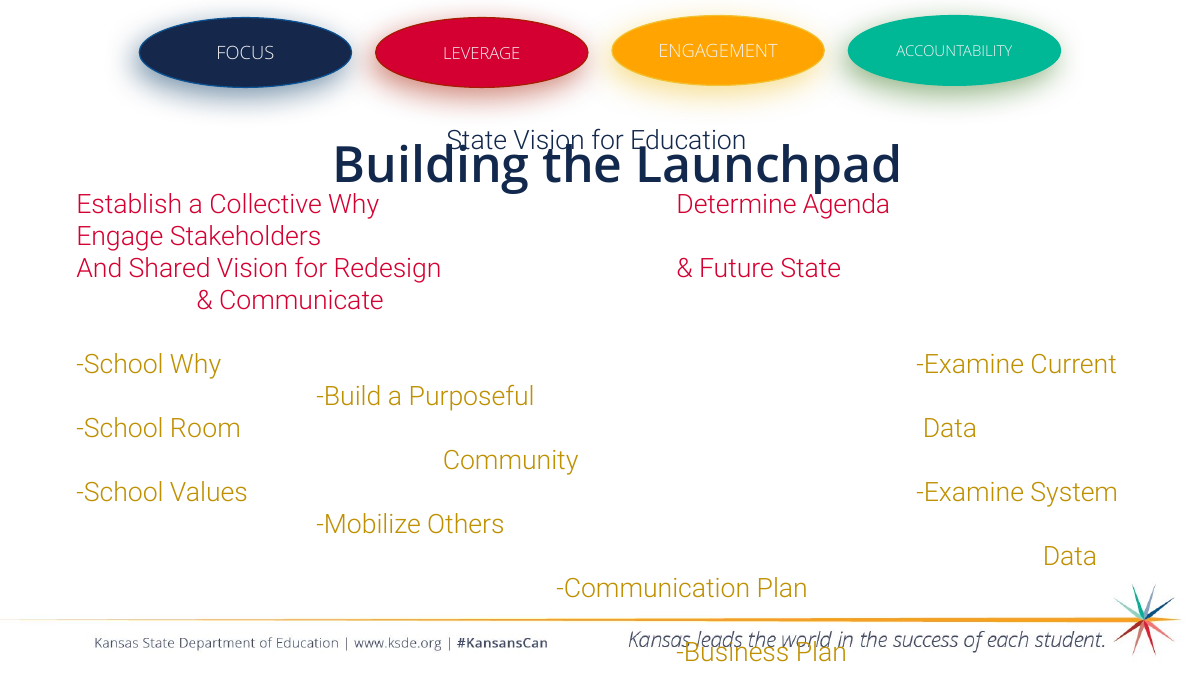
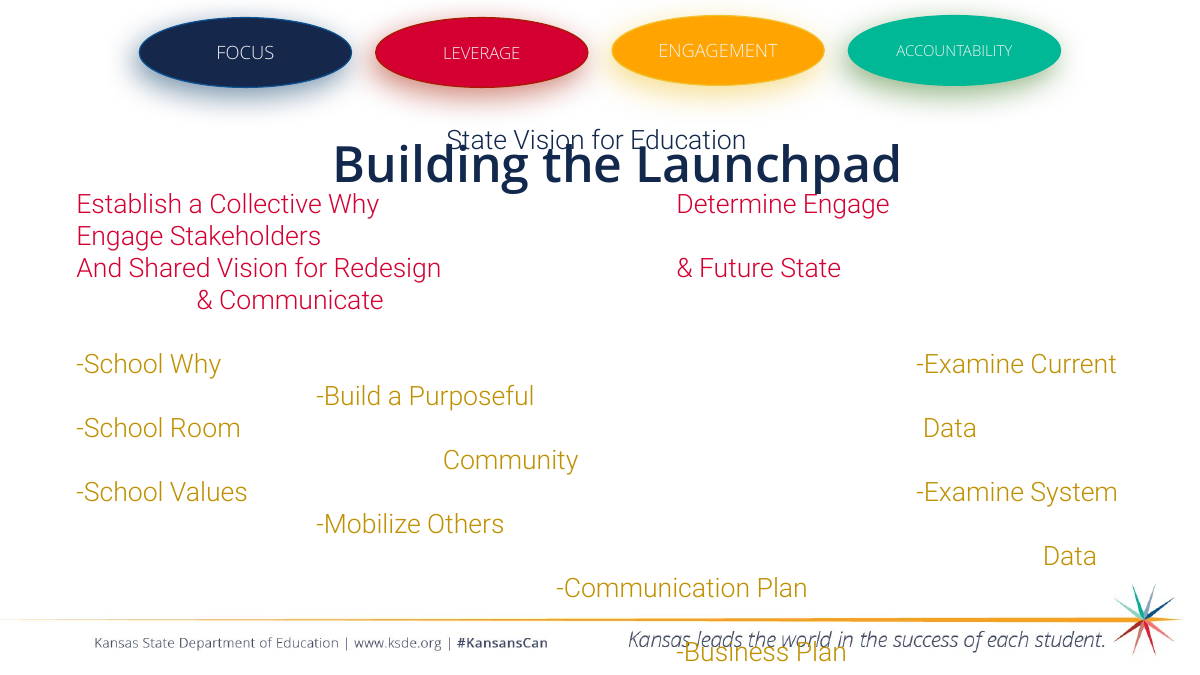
Determine Agenda: Agenda -> Engage
